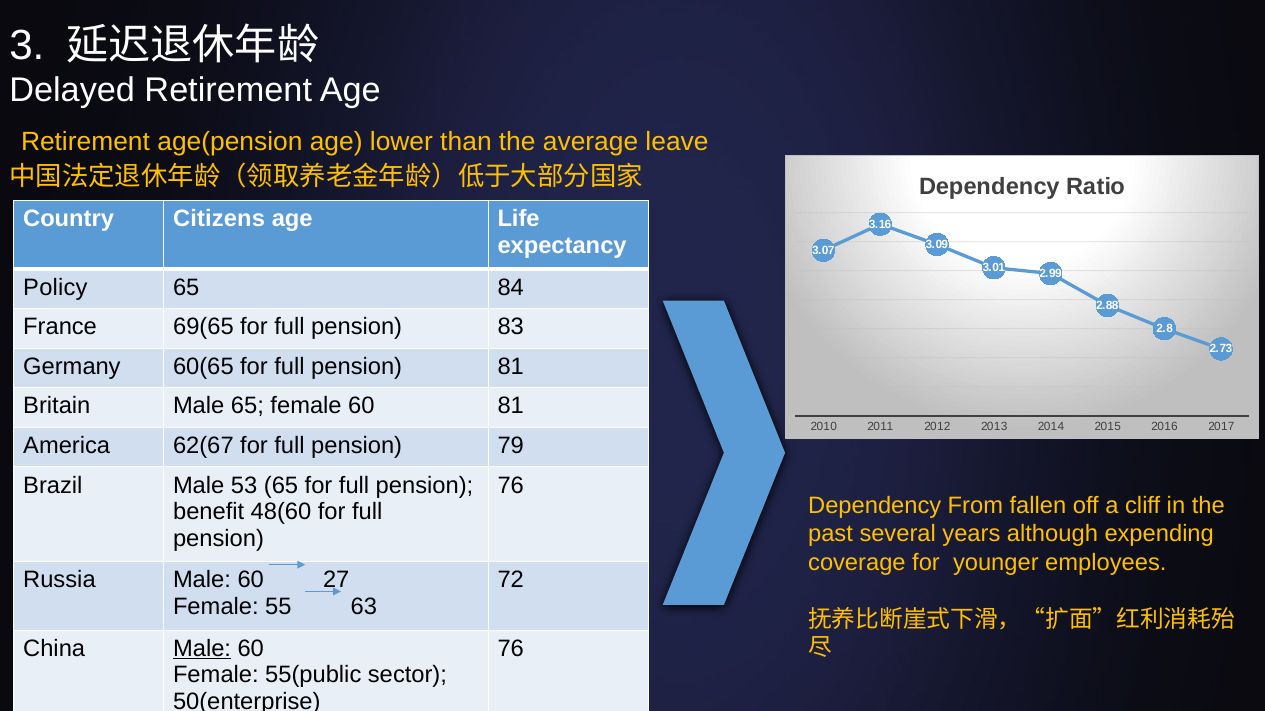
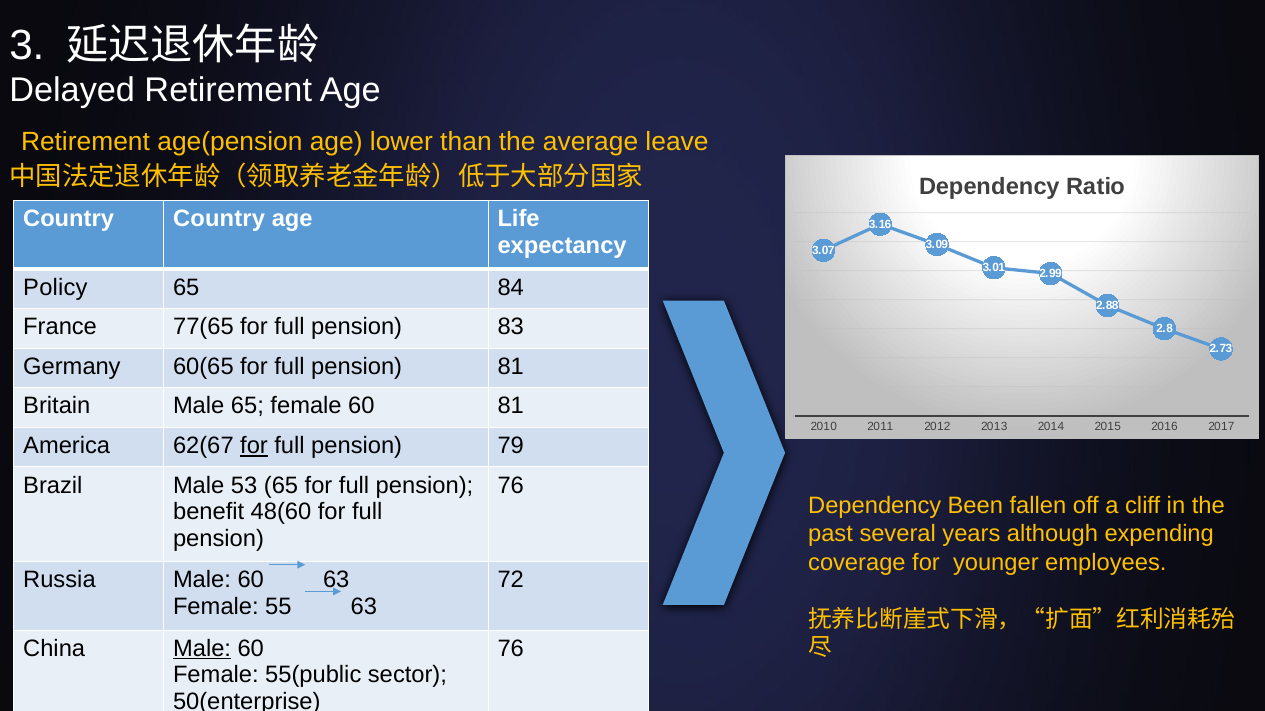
Country Citizens: Citizens -> Country
69(65: 69(65 -> 77(65
for at (254, 446) underline: none -> present
From: From -> Been
60 27: 27 -> 63
